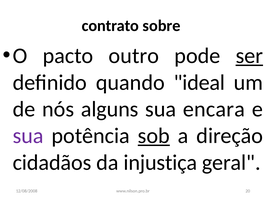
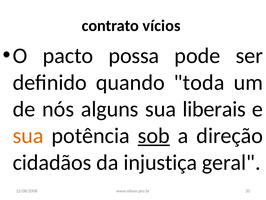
sobre: sobre -> vícios
outro: outro -> possa
ser underline: present -> none
ideal: ideal -> toda
encara: encara -> liberais
sua at (28, 135) colour: purple -> orange
